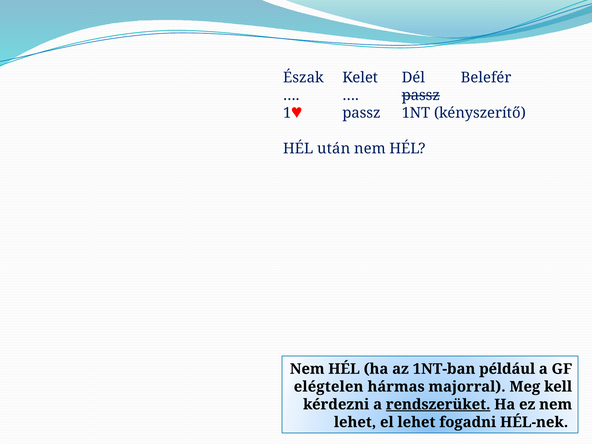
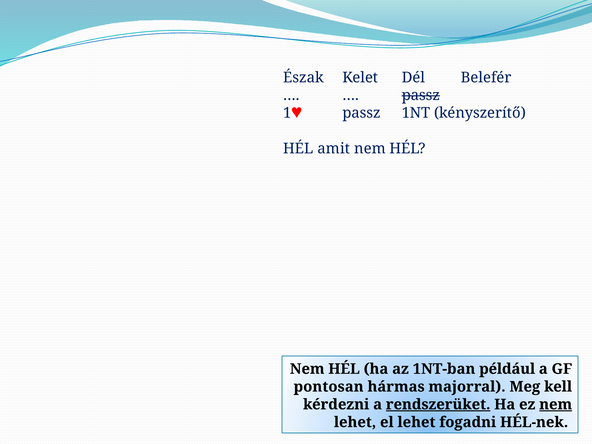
után: után -> amit
elégtelen: elégtelen -> pontosan
nem at (556, 404) underline: none -> present
